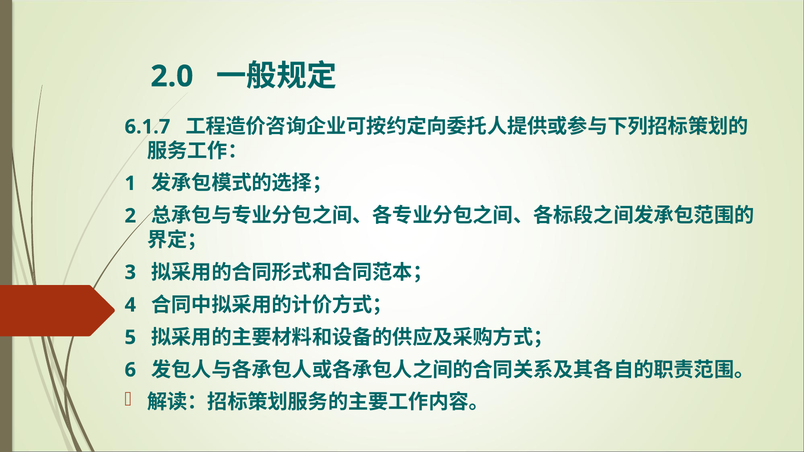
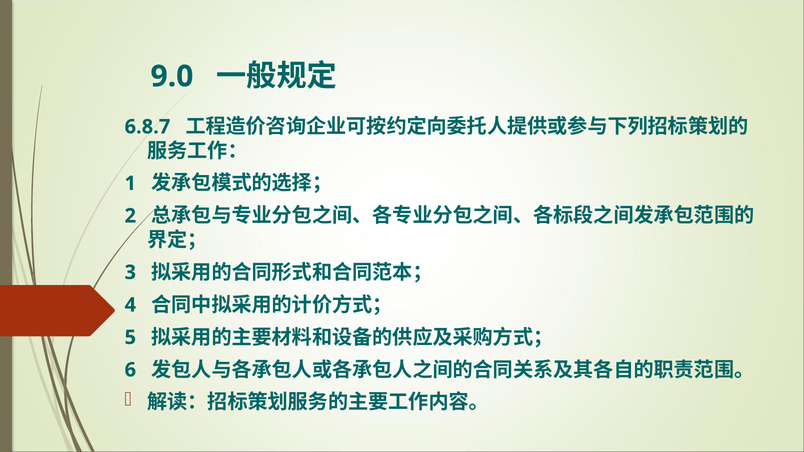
2.0: 2.0 -> 9.0
6.1.7: 6.1.7 -> 6.8.7
